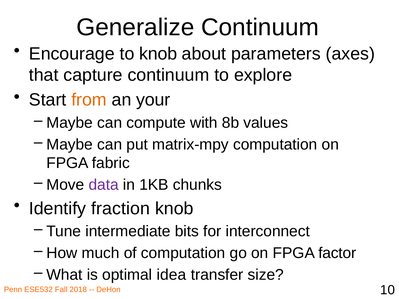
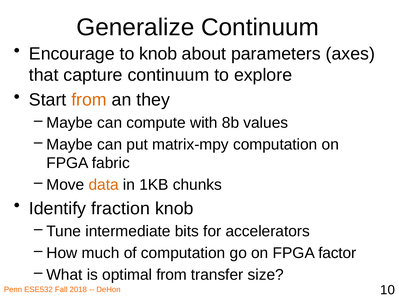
your: your -> they
data colour: purple -> orange
interconnect: interconnect -> accelerators
optimal idea: idea -> from
